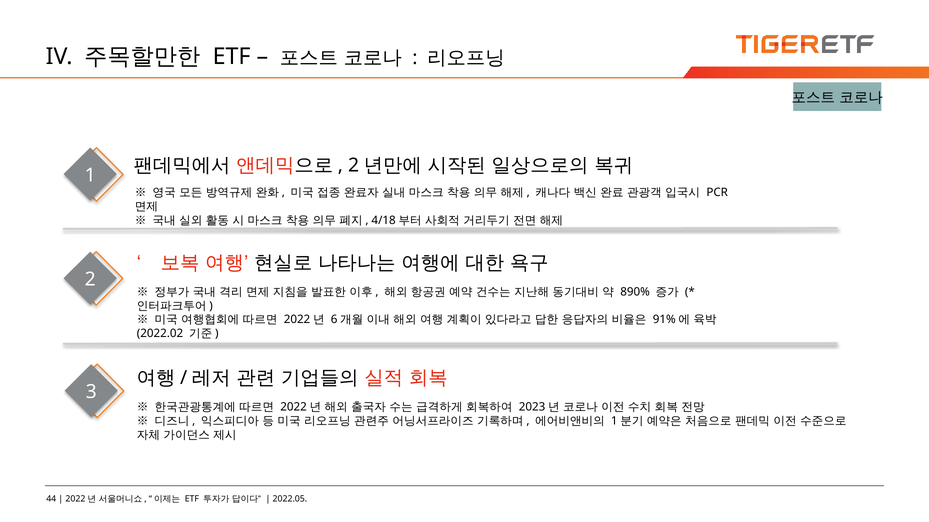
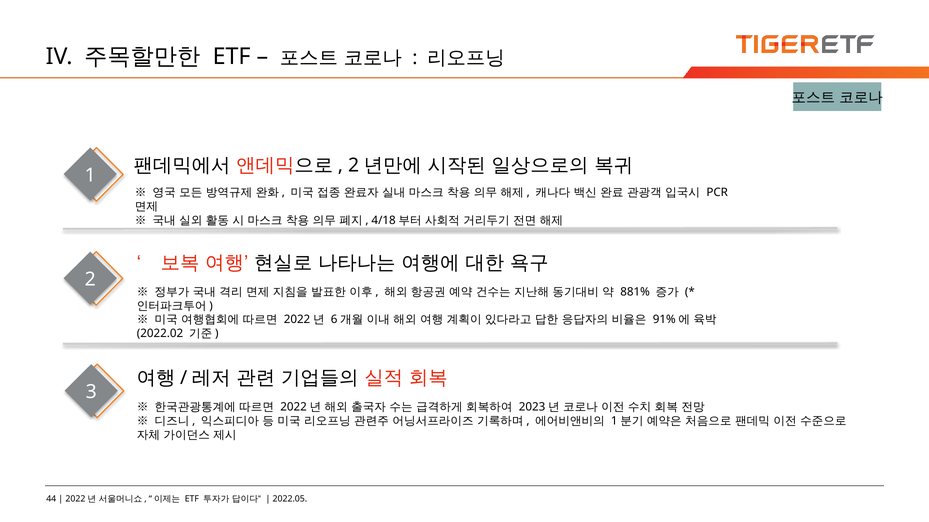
890%: 890% -> 881%
